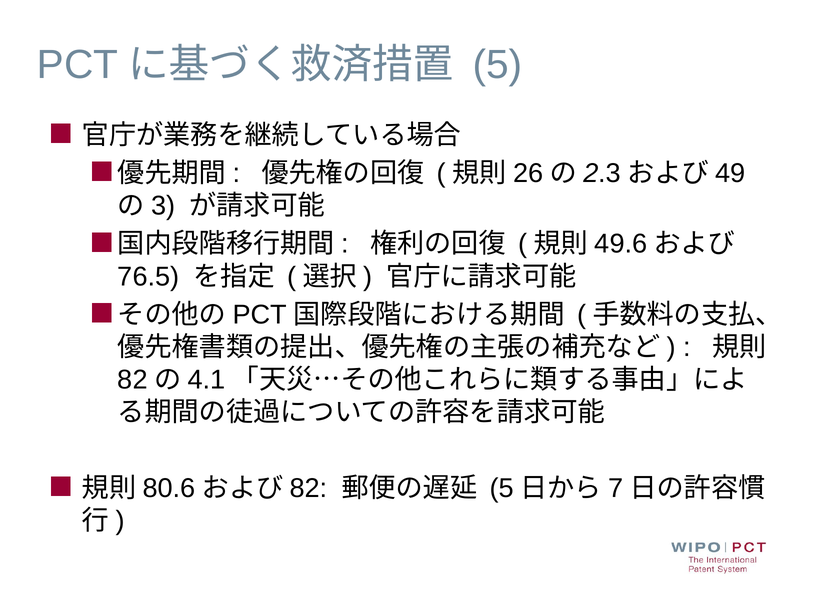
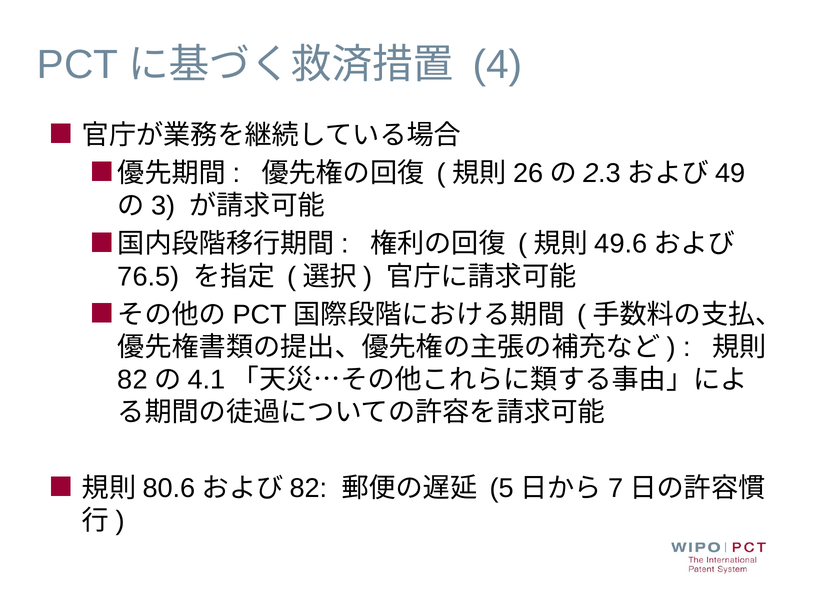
5: 5 -> 4
